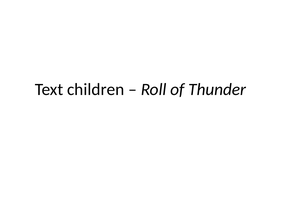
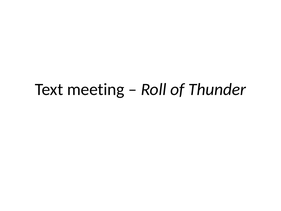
children: children -> meeting
